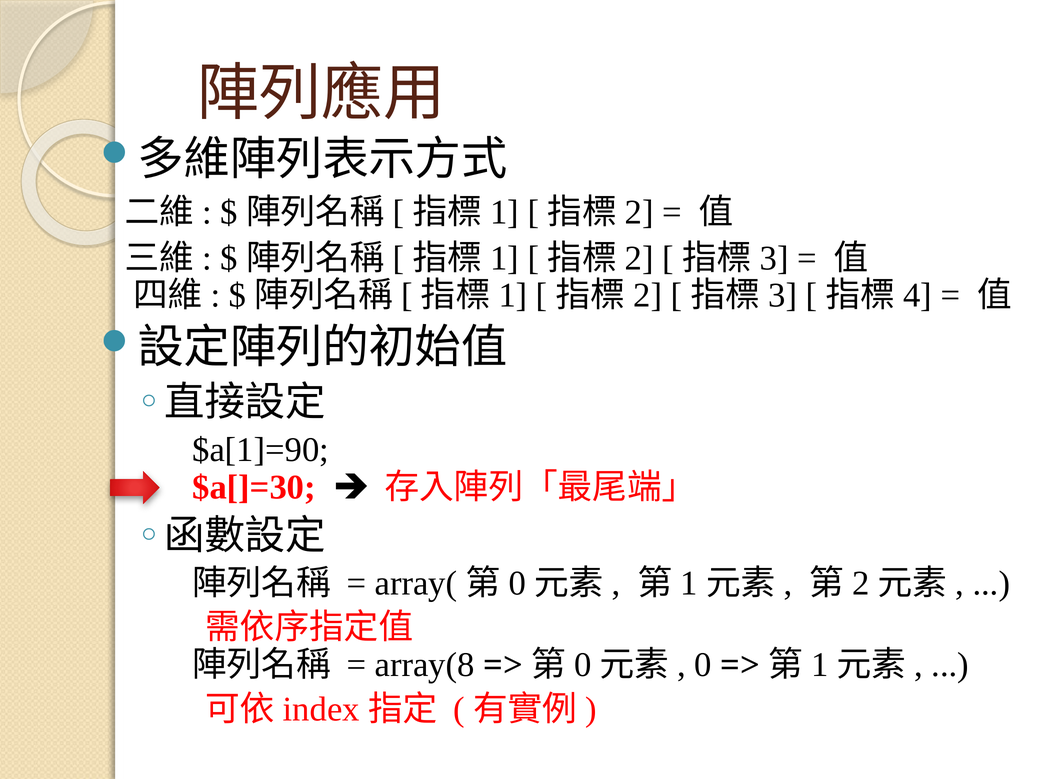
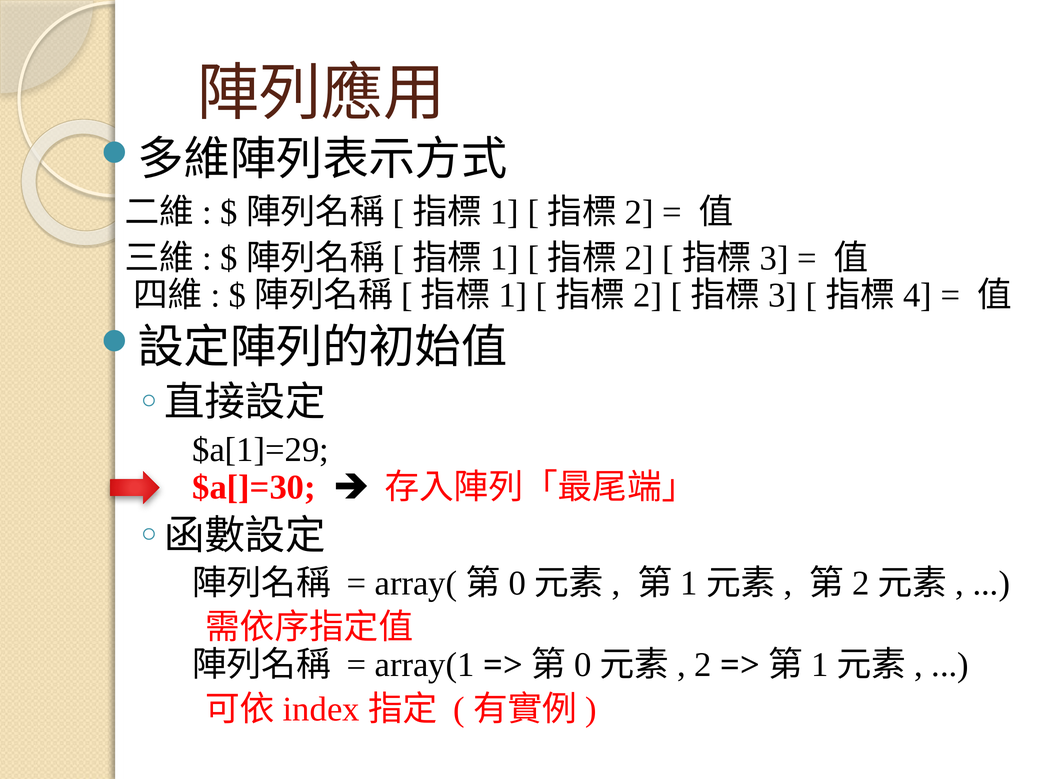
$a[1]=90: $a[1]=90 -> $a[1]=29
array(8: array(8 -> array(1
0: 0 -> 2
